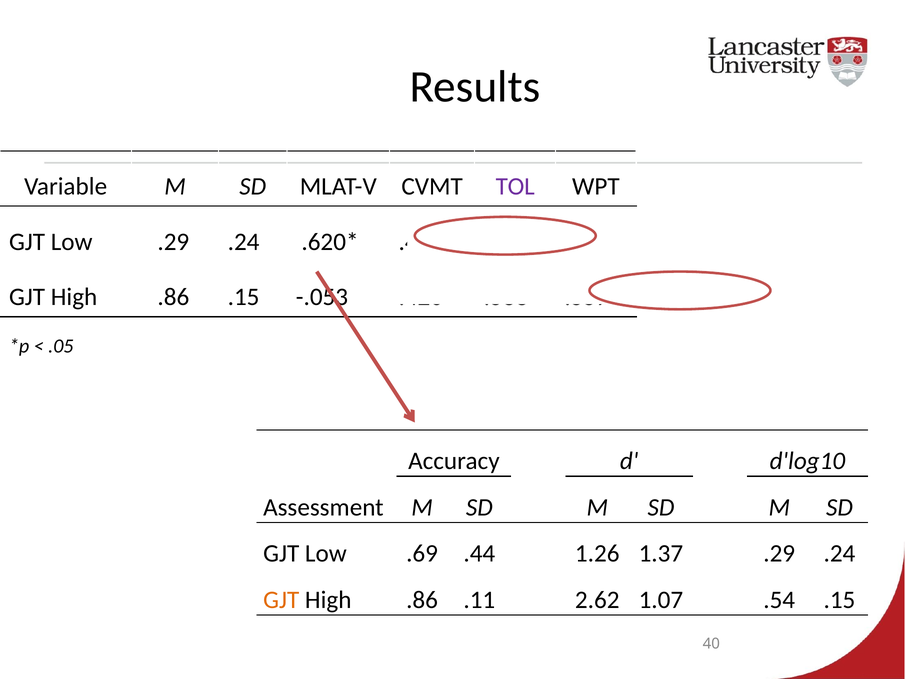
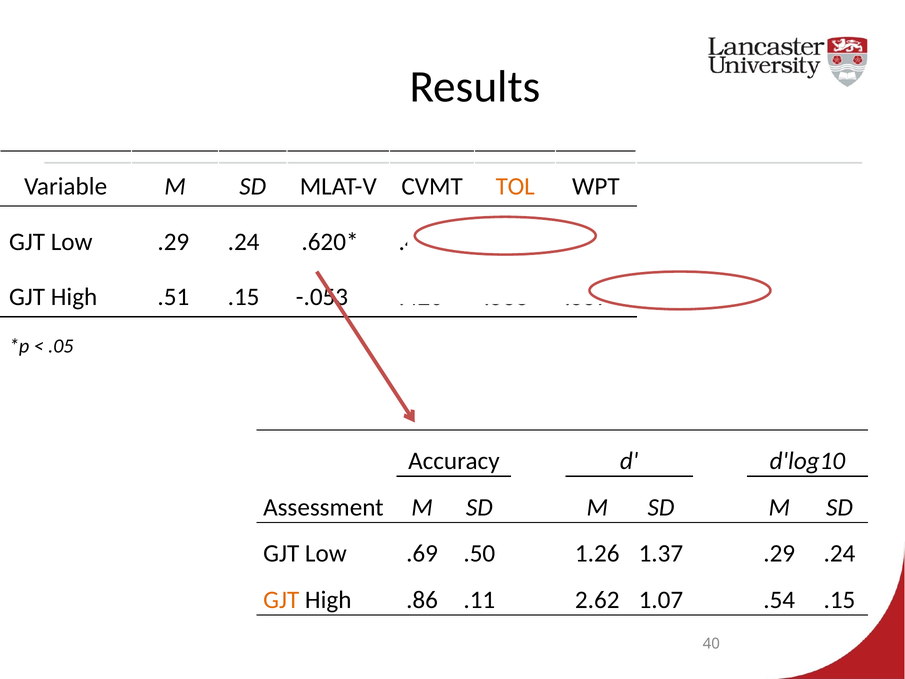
TOL colour: purple -> orange
.86 at (173, 297): .86 -> .51
.44: .44 -> .50
